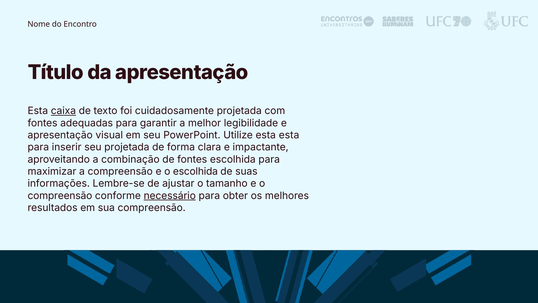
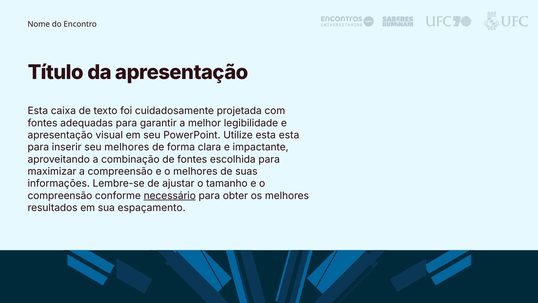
caixa underline: present -> none
seu projetada: projetada -> melhores
o escolhida: escolhida -> melhores
sua compreensão: compreensão -> espaçamento
